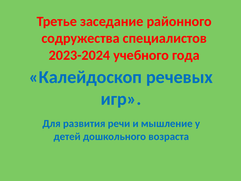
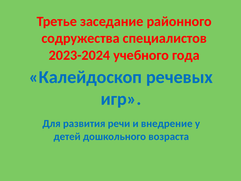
мышление: мышление -> внедрение
